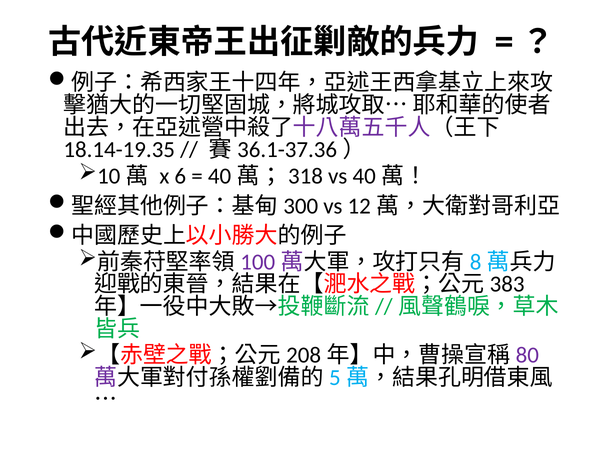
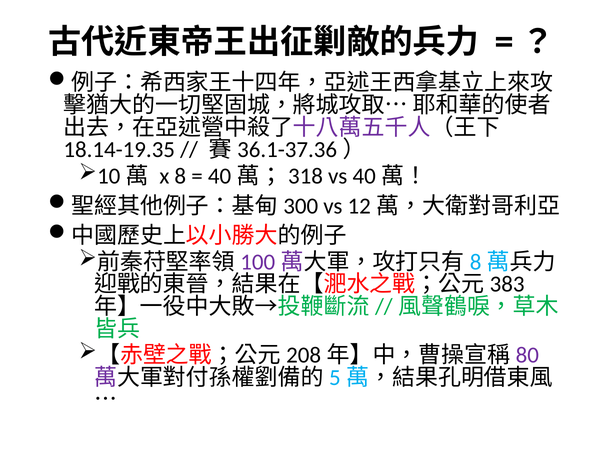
6: 6 -> 8
